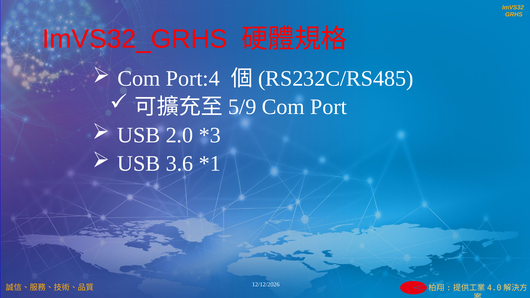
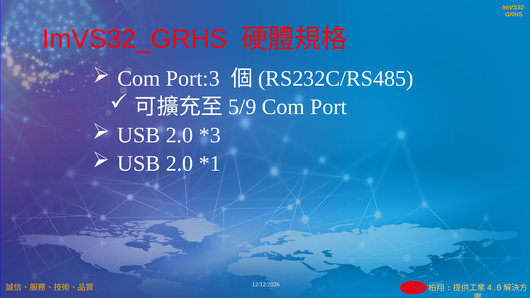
Port:4: Port:4 -> Port:3
3.6 at (179, 163): 3.6 -> 2.0
